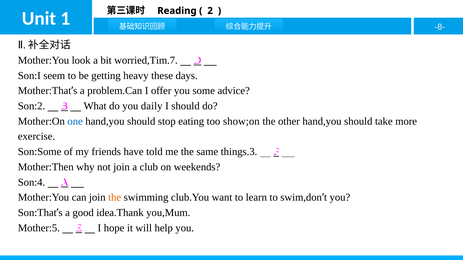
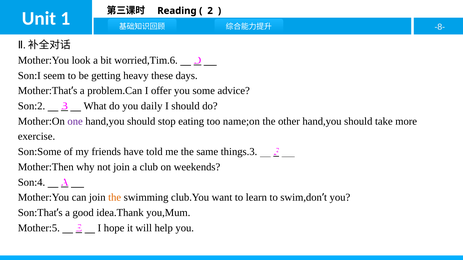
worried,Tim.7: worried,Tim.7 -> worried,Tim.6
one colour: blue -> purple
show;on: show;on -> name;on
